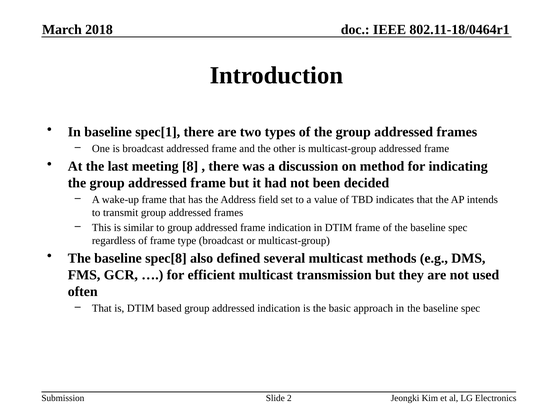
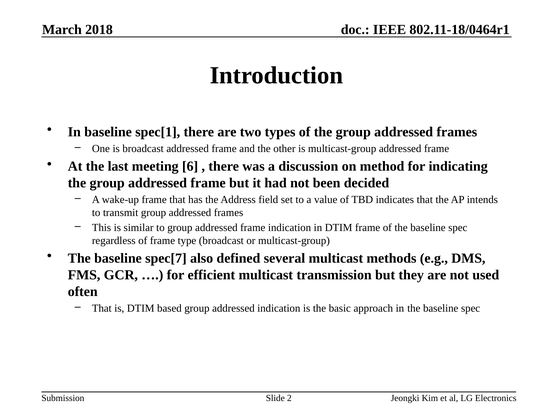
8: 8 -> 6
spec[8: spec[8 -> spec[7
